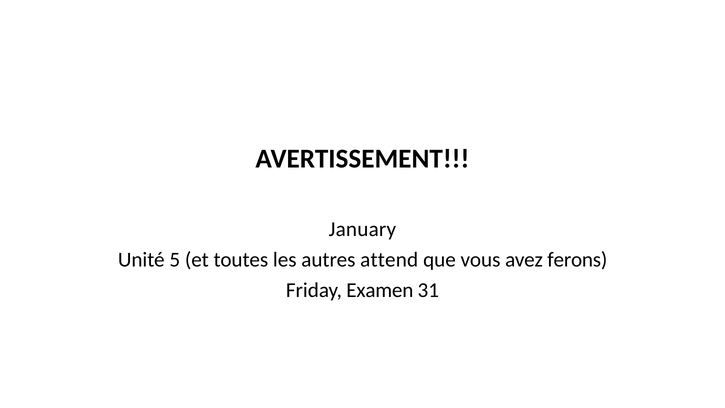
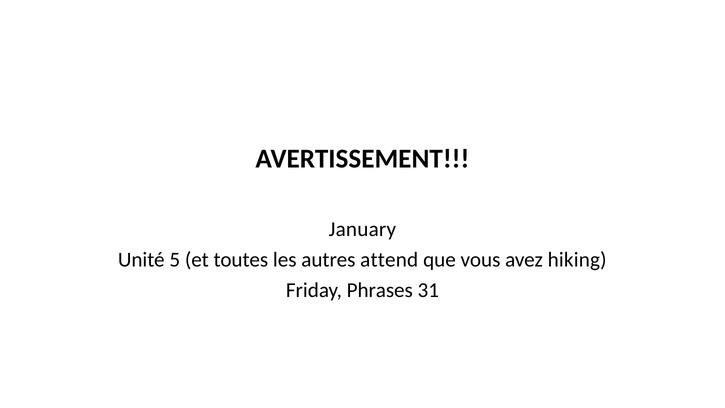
ferons: ferons -> hiking
Examen: Examen -> Phrases
